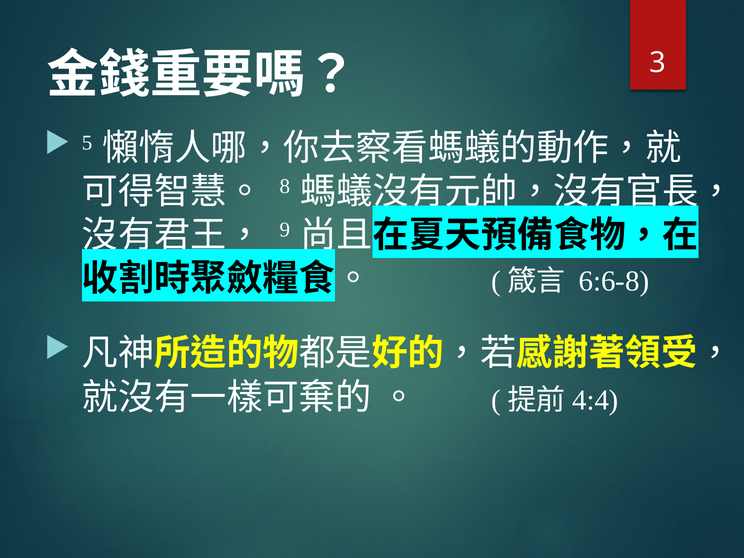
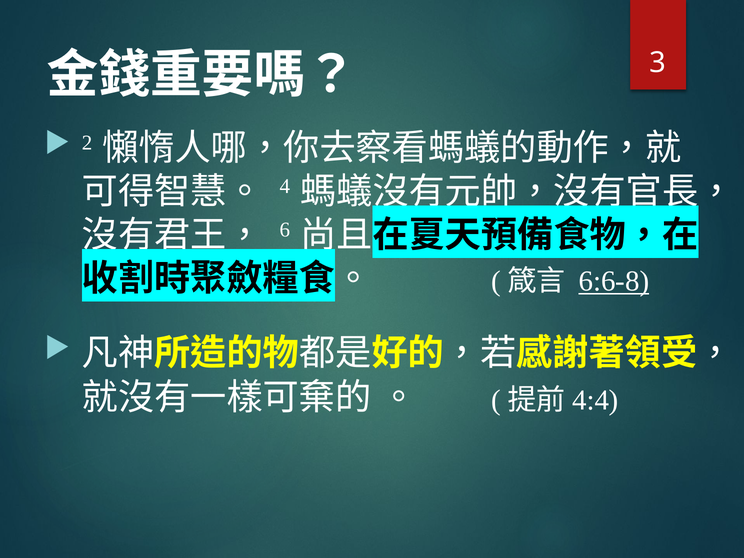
5: 5 -> 2
8: 8 -> 4
9: 9 -> 6
6:6-8 underline: none -> present
